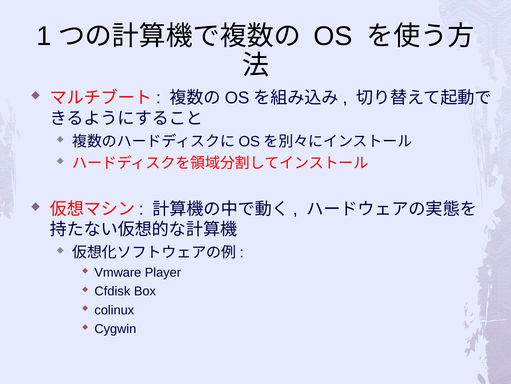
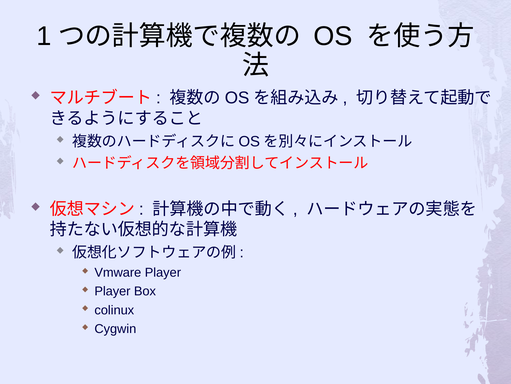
Cfdisk at (112, 291): Cfdisk -> Player
